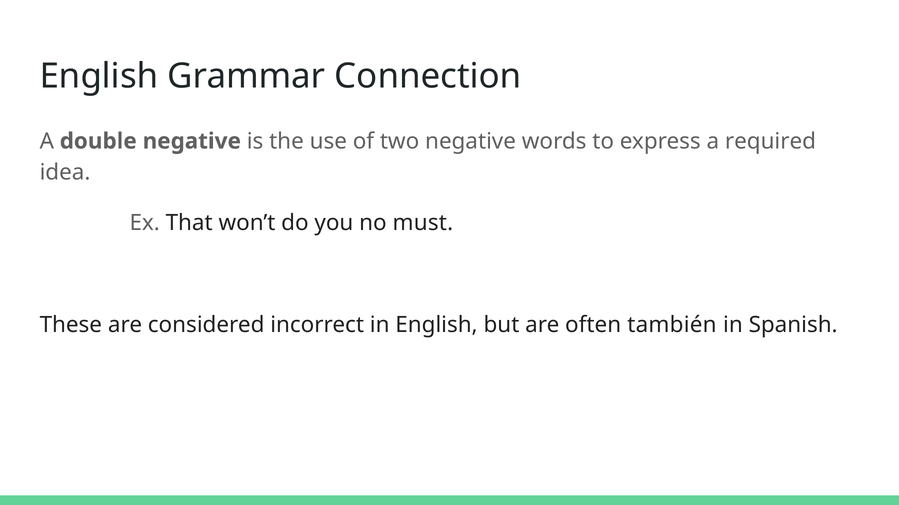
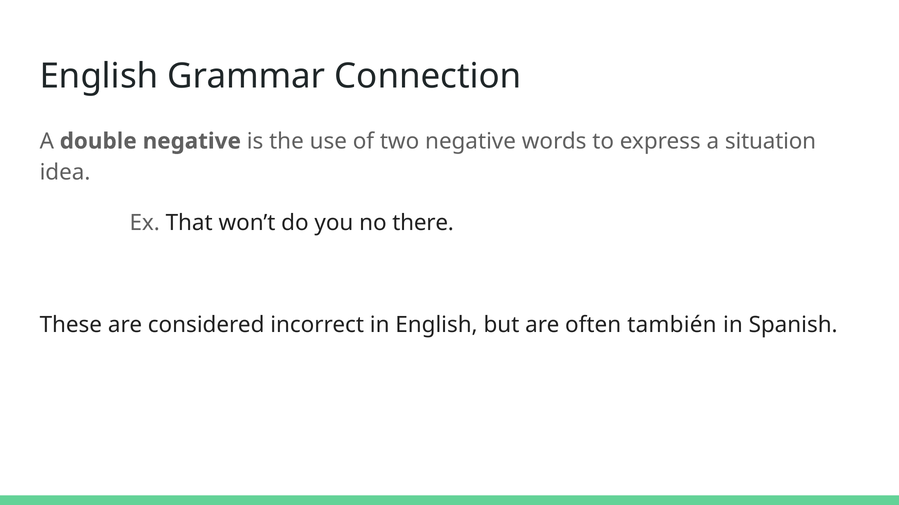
required: required -> situation
must: must -> there
